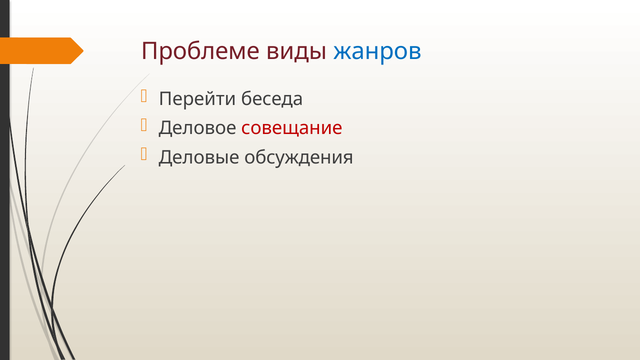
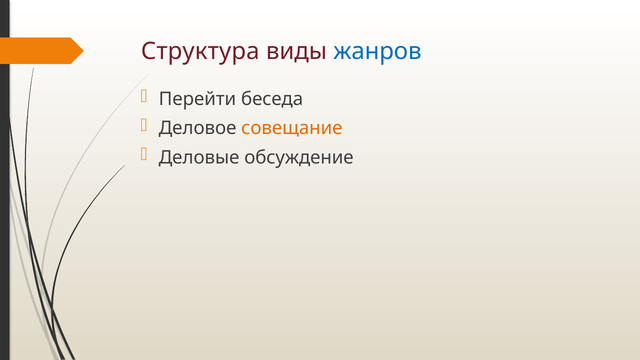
Проблеме: Проблеме -> Структура
совещание colour: red -> orange
обсуждения: обсуждения -> обсуждение
